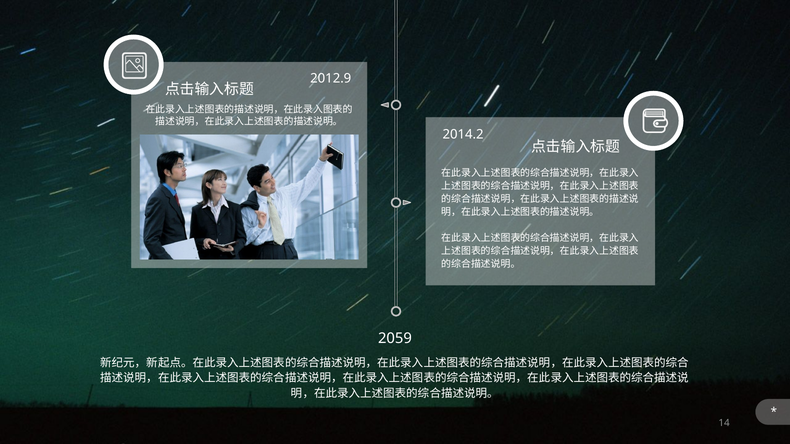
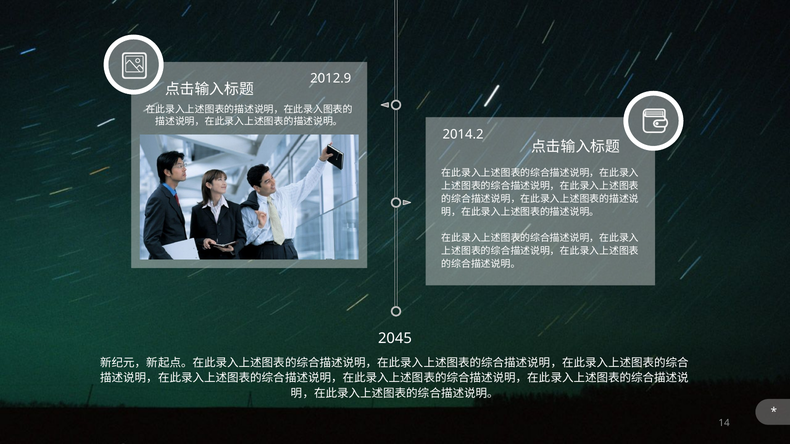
2059: 2059 -> 2045
